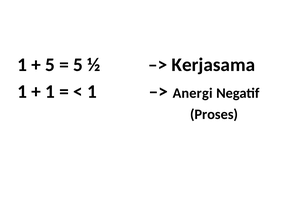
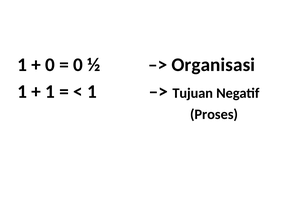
5 at (50, 65): 5 -> 0
5 at (78, 65): 5 -> 0
Kerjasama: Kerjasama -> Organisasi
Anergi: Anergi -> Tujuan
